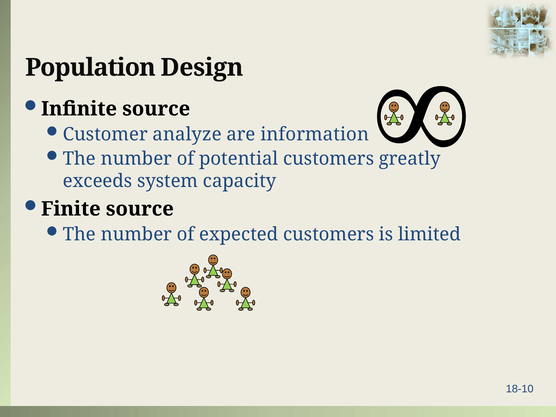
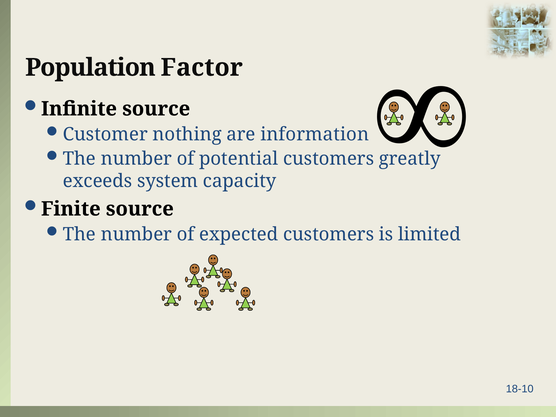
Design: Design -> Factor
analyze: analyze -> nothing
